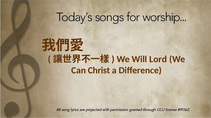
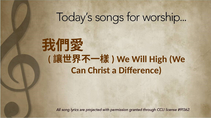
Lord: Lord -> High
